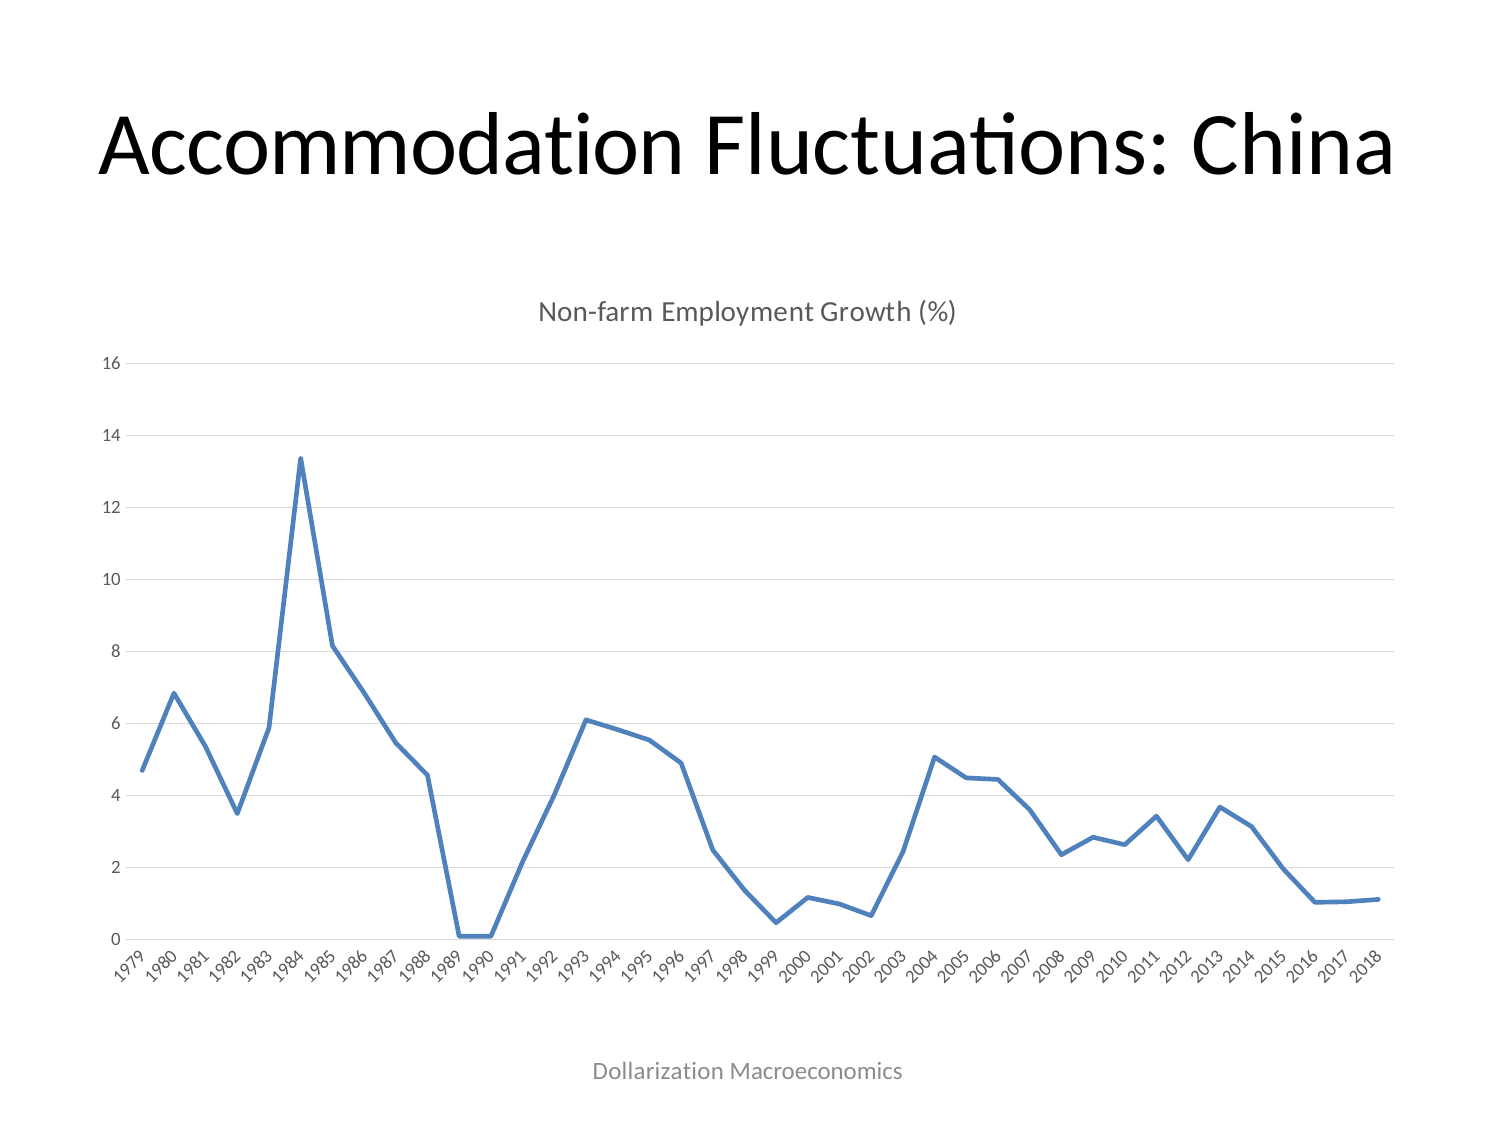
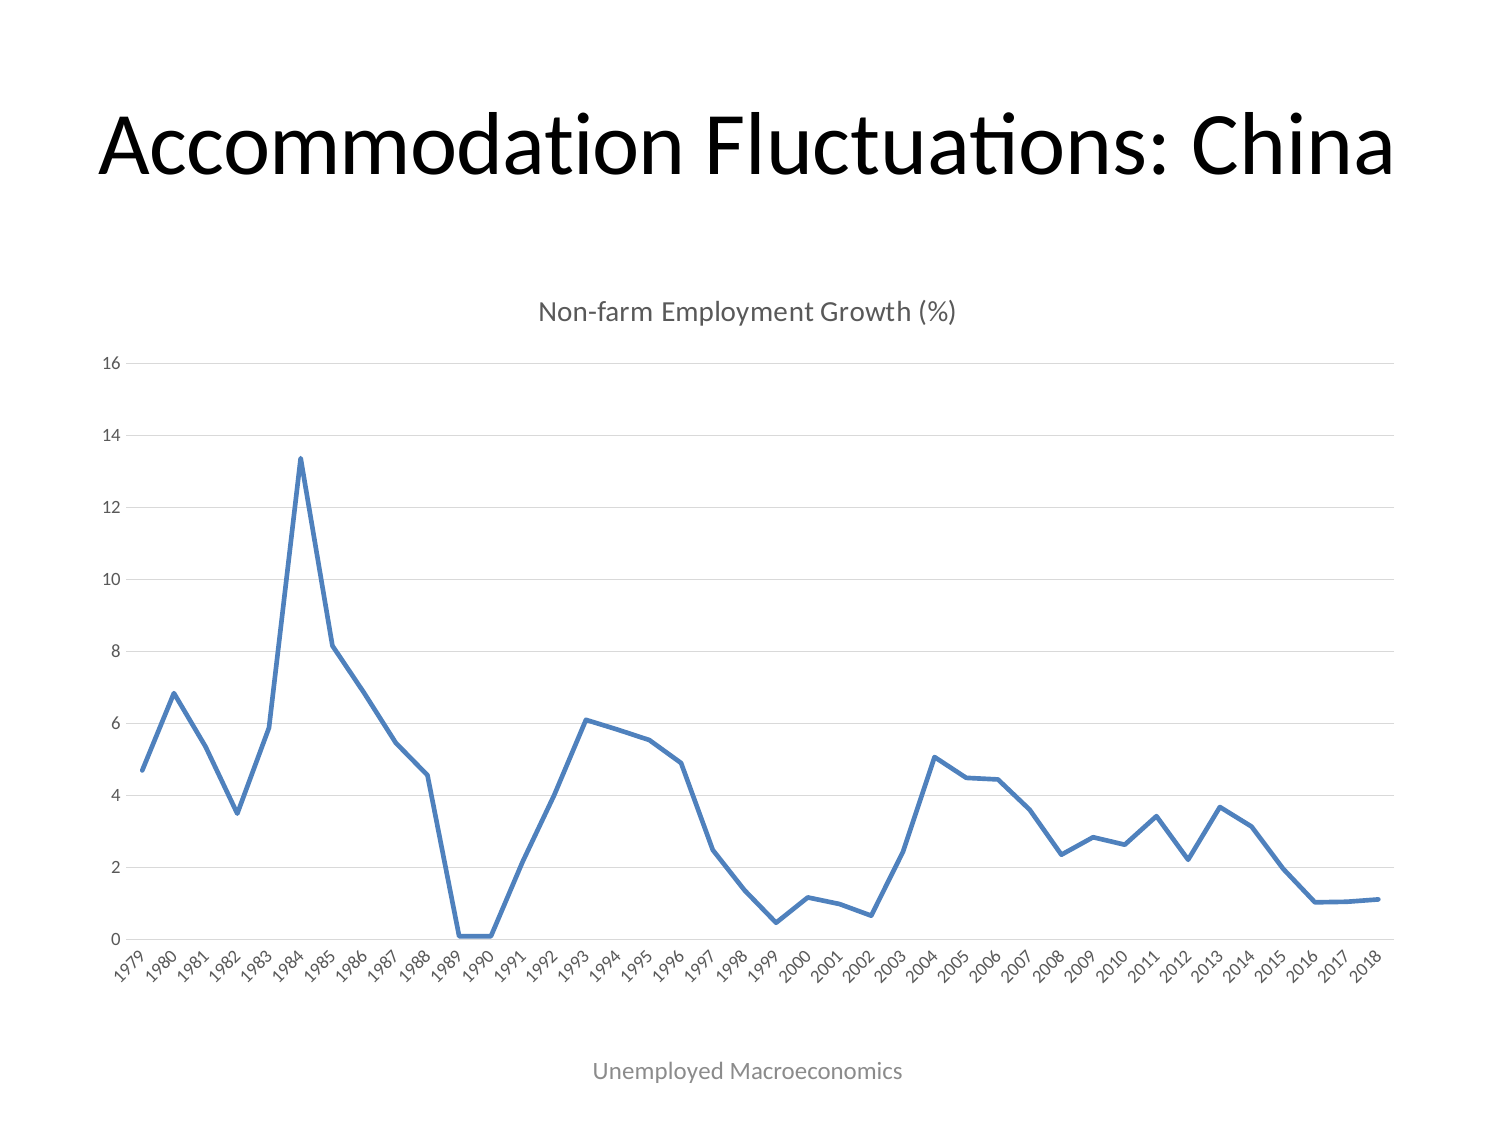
Dollarization: Dollarization -> Unemployed
